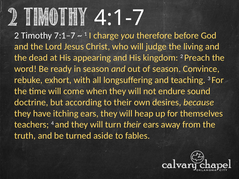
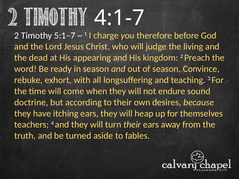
7:1–7: 7:1–7 -> 5:1–7
